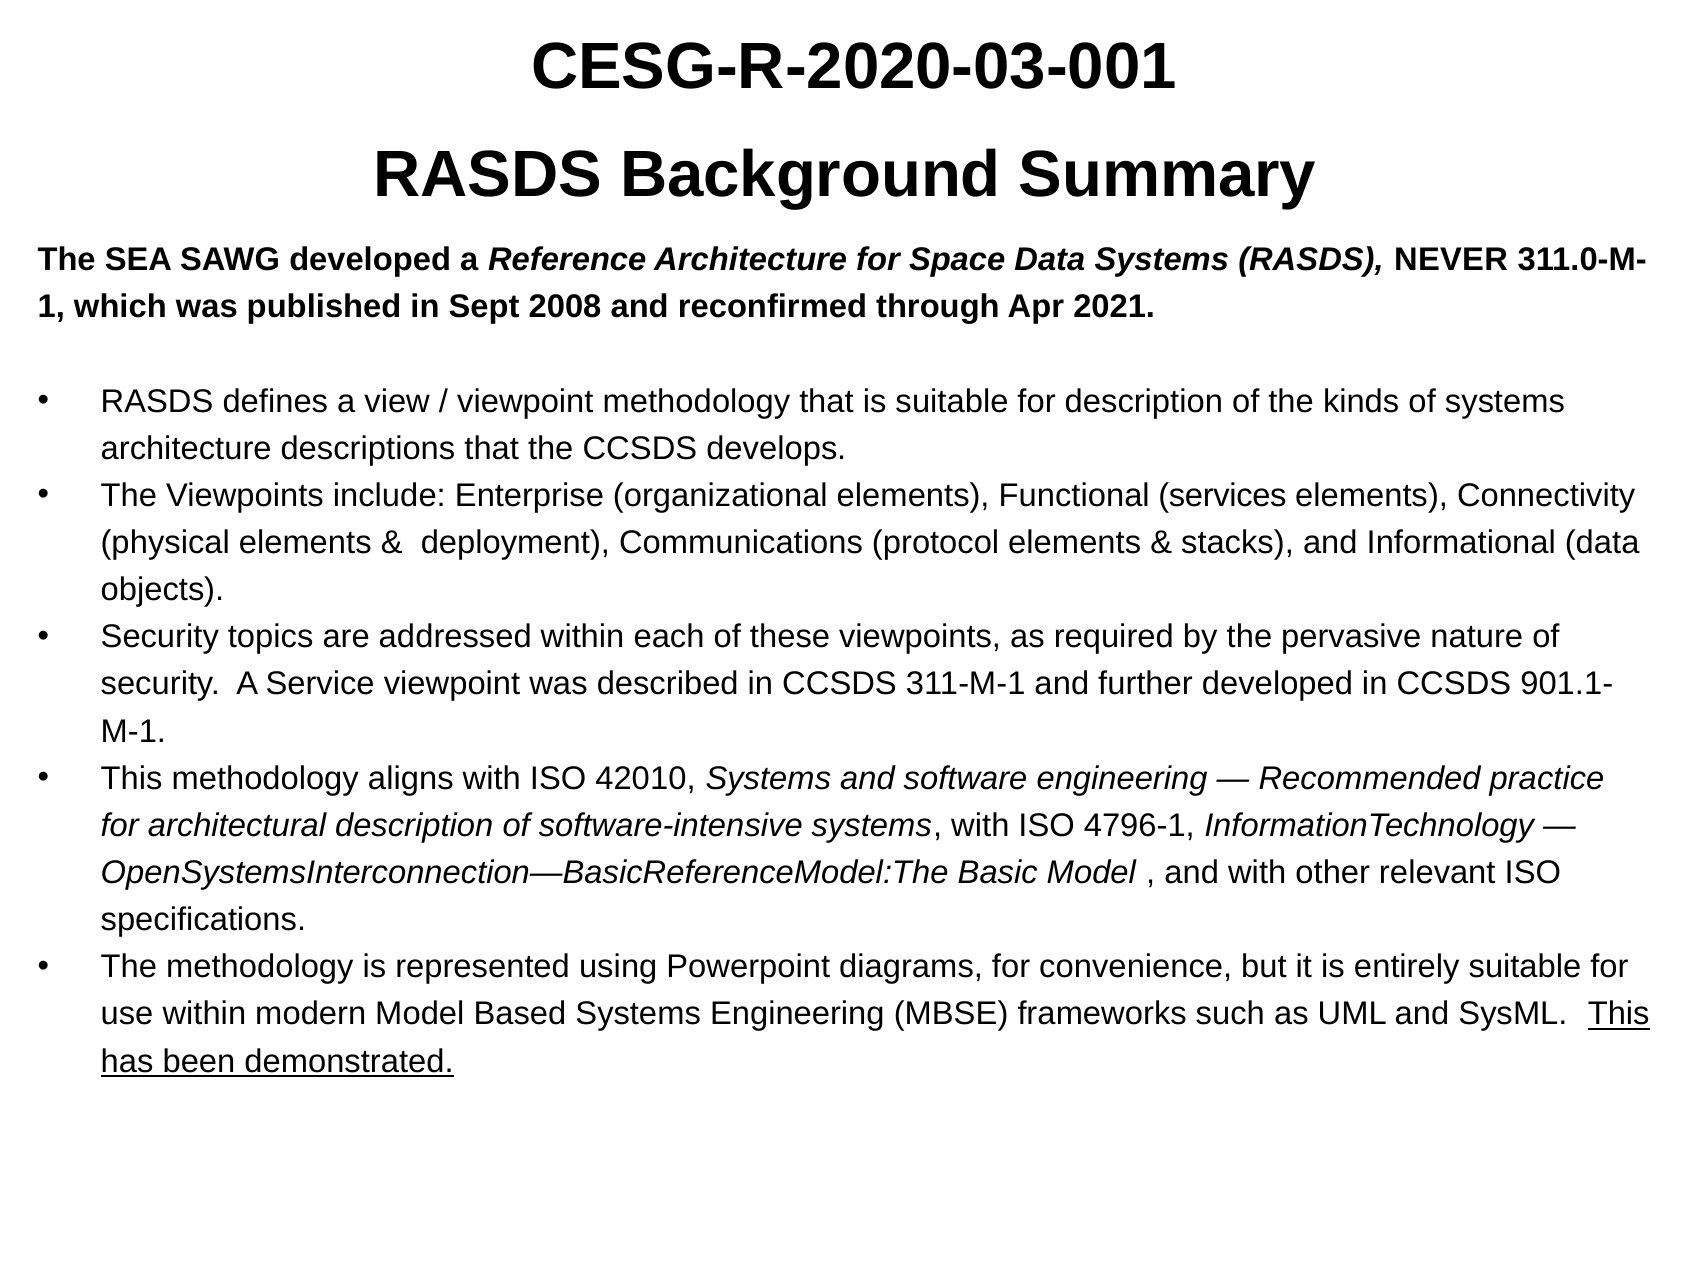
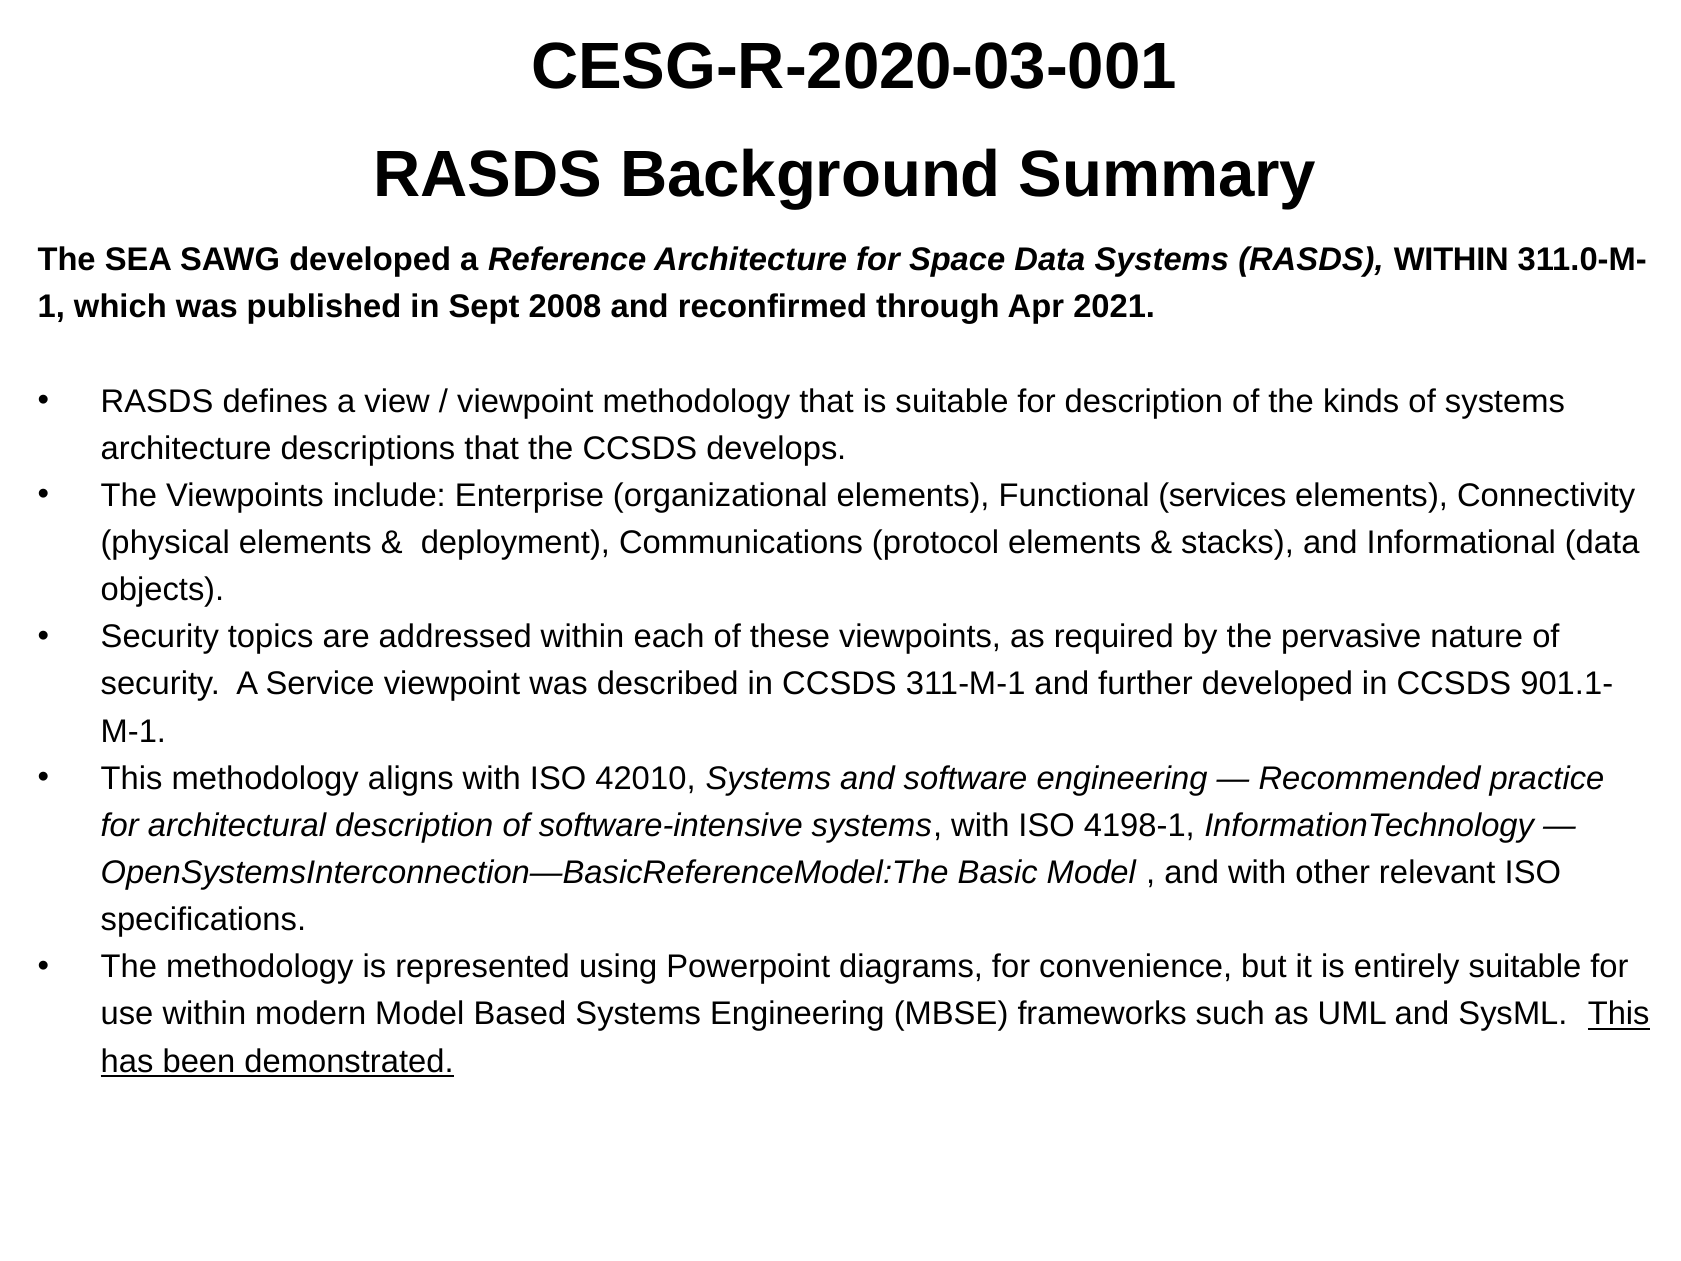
RASDS NEVER: NEVER -> WITHIN
4796-1: 4796-1 -> 4198-1
